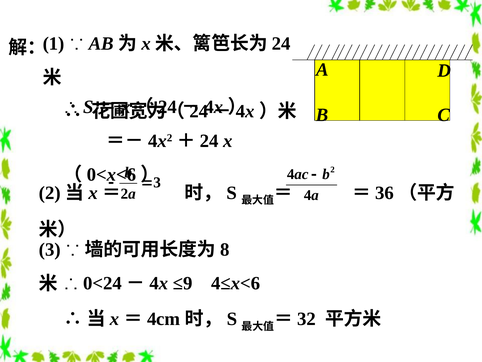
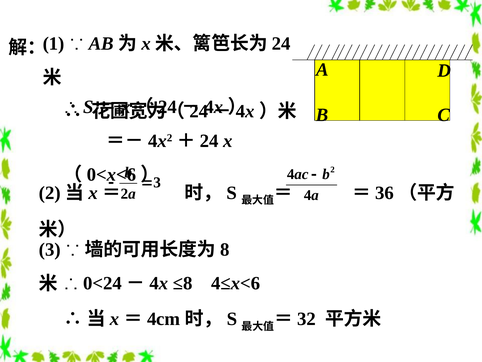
≤9: ≤9 -> ≤8
